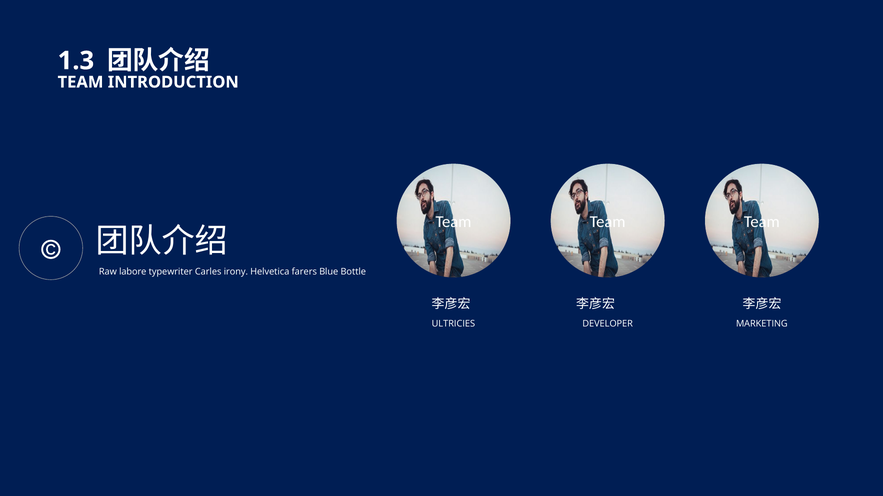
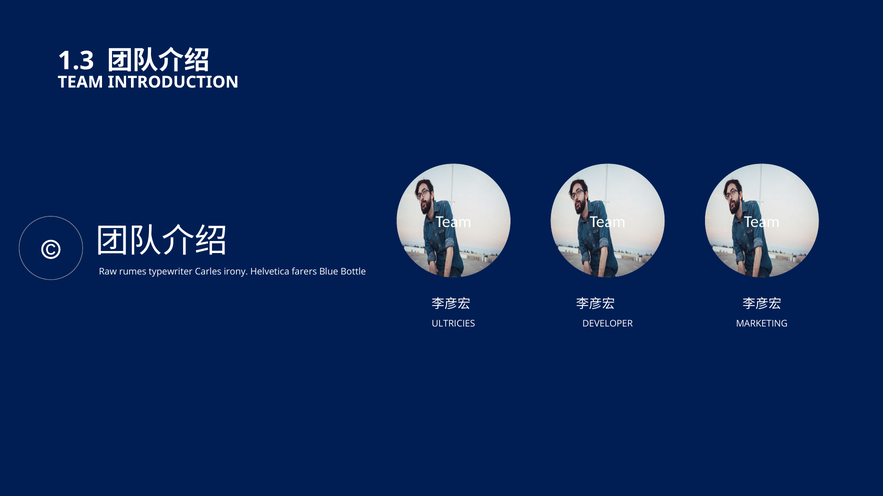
labore: labore -> rumes
